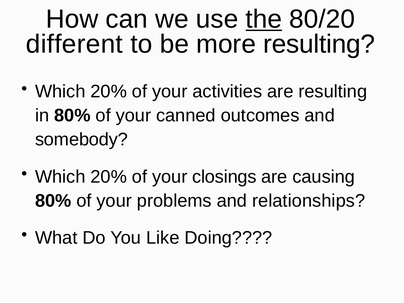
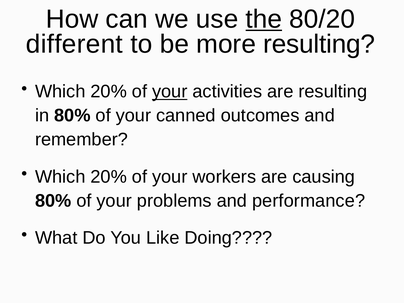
your at (170, 92) underline: none -> present
somebody: somebody -> remember
closings: closings -> workers
relationships: relationships -> performance
